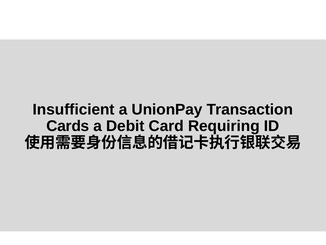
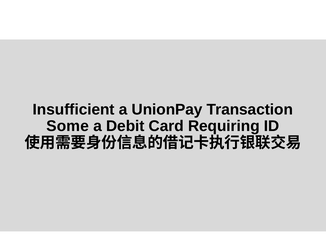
Cards: Cards -> Some
